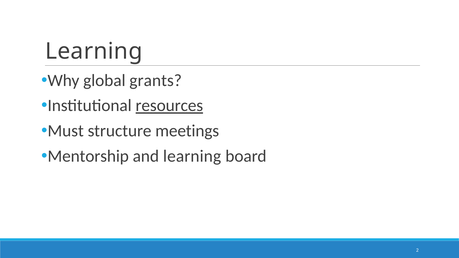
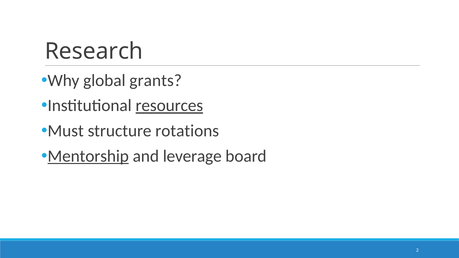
Learning at (94, 51): Learning -> Research
meetings: meetings -> rotations
Mentorship underline: none -> present
and learning: learning -> leverage
